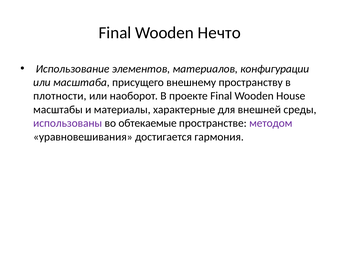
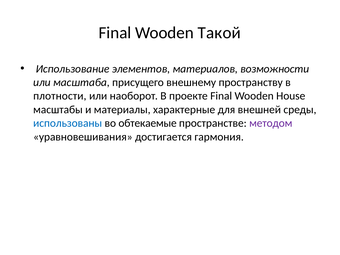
Нечто: Нечто -> Такой
конфигурации: конфигурации -> возможности
использованы colour: purple -> blue
